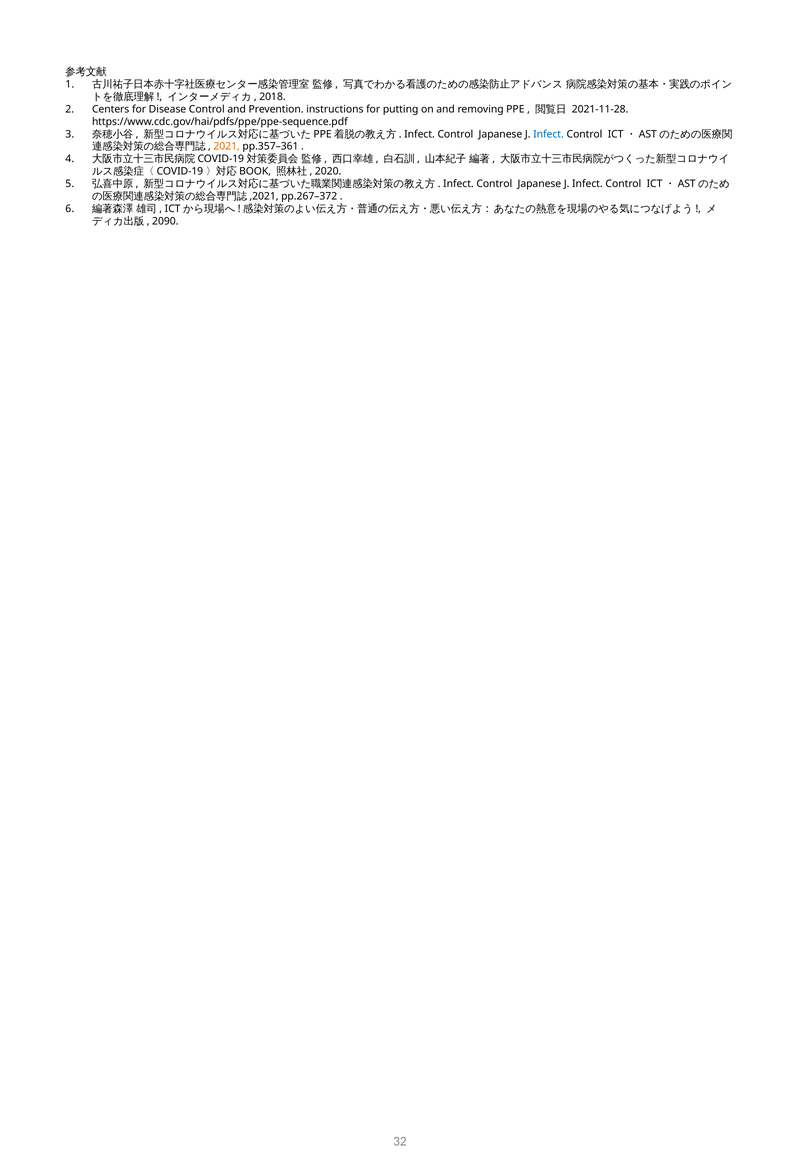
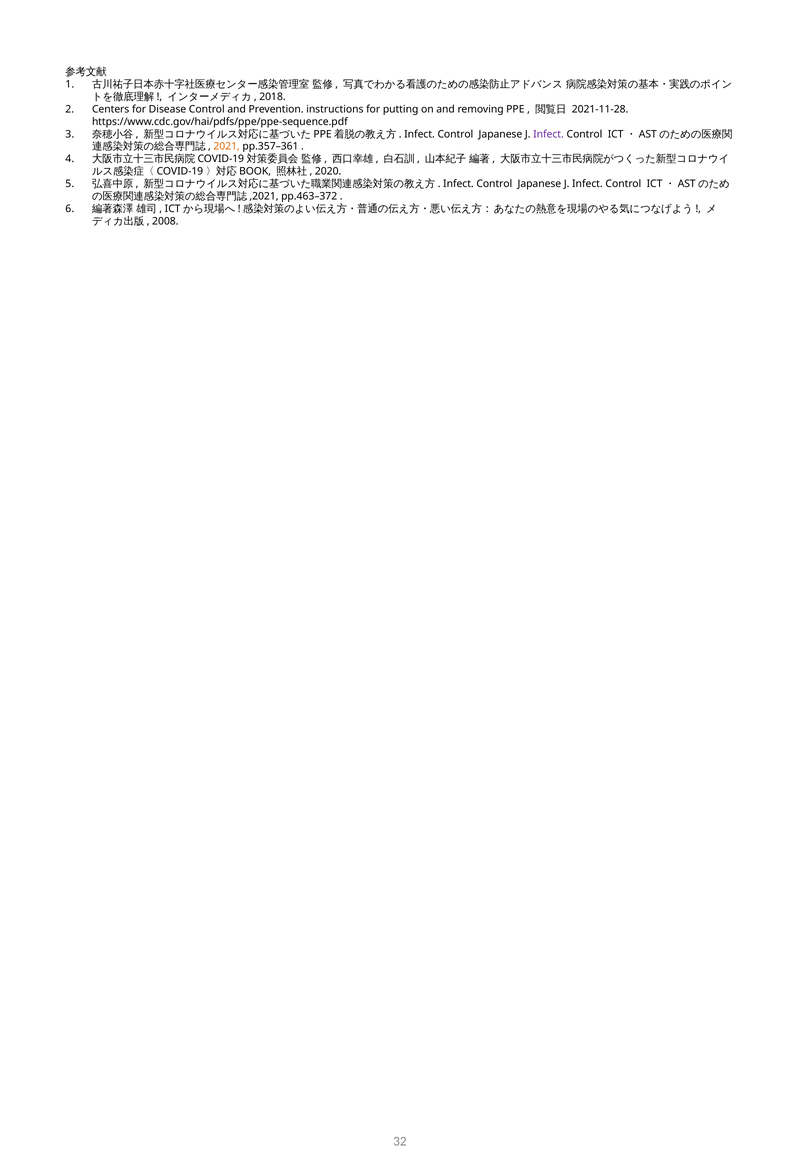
Infect at (548, 134) colour: blue -> purple
pp.267–372: pp.267–372 -> pp.463–372
2090: 2090 -> 2008
